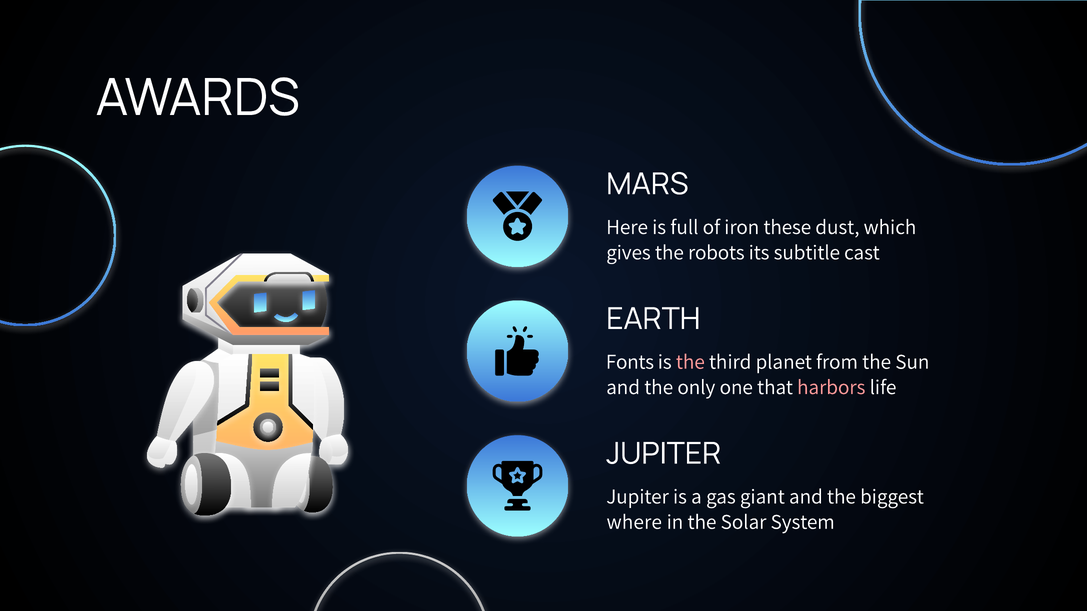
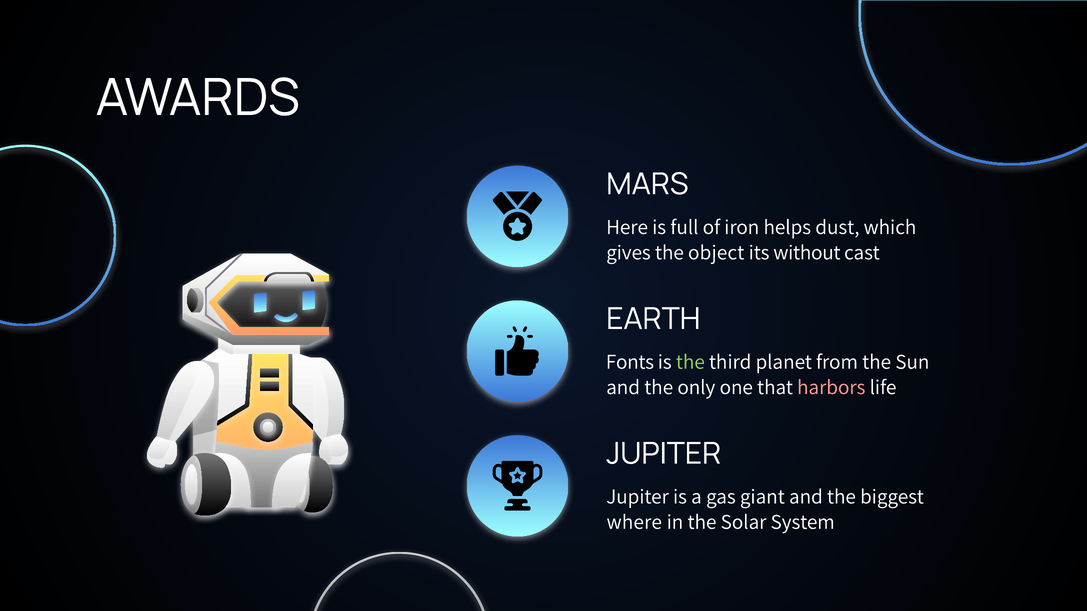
these: these -> helps
robots: robots -> object
subtitle: subtitle -> without
the at (690, 362) colour: pink -> light green
